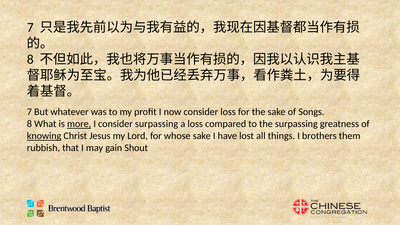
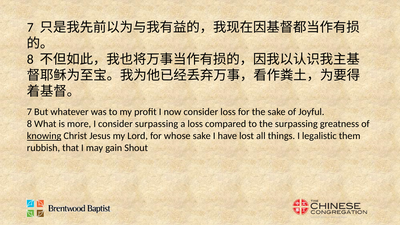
Songs: Songs -> Joyful
more underline: present -> none
brothers: brothers -> legalistic
